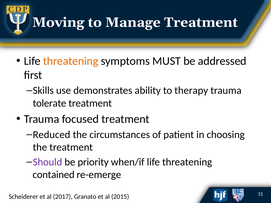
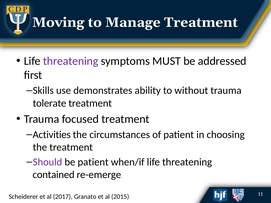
threatening at (71, 61) colour: orange -> purple
therapy: therapy -> without
Reduced: Reduced -> Activities
be priority: priority -> patient
